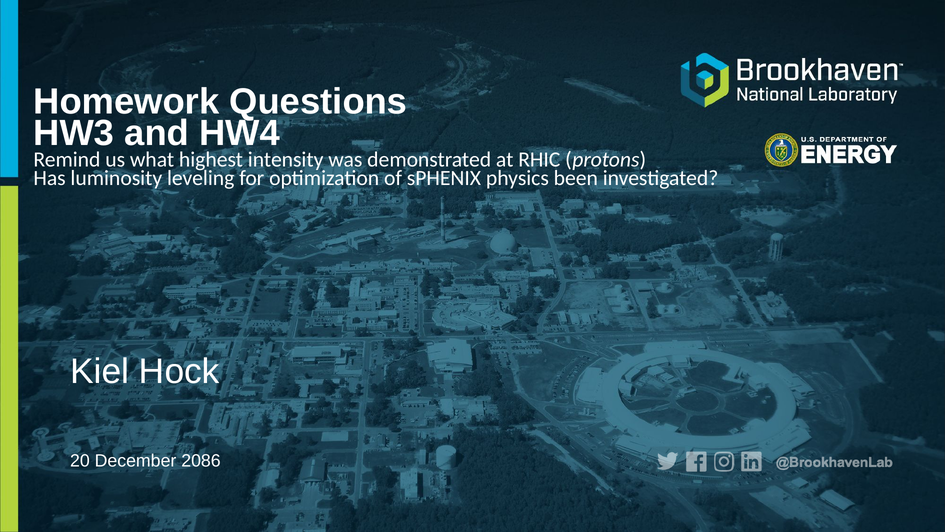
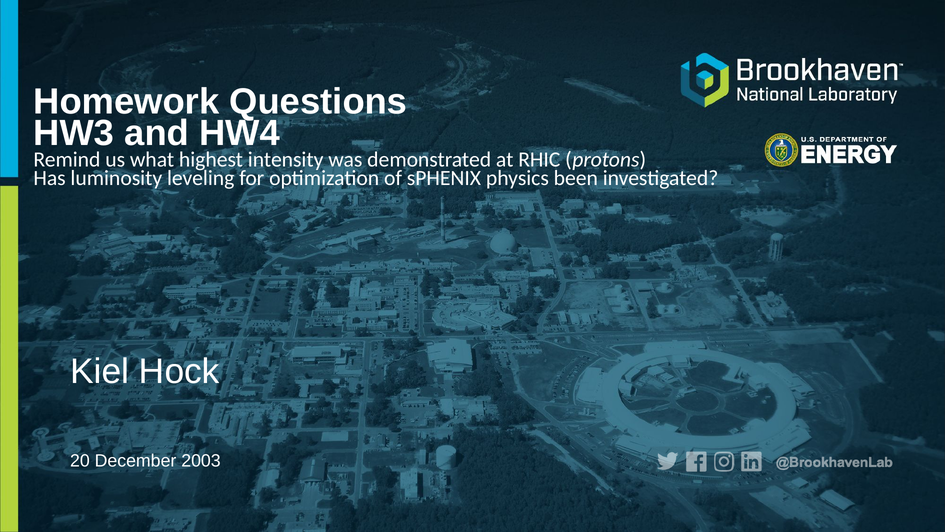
2086: 2086 -> 2003
